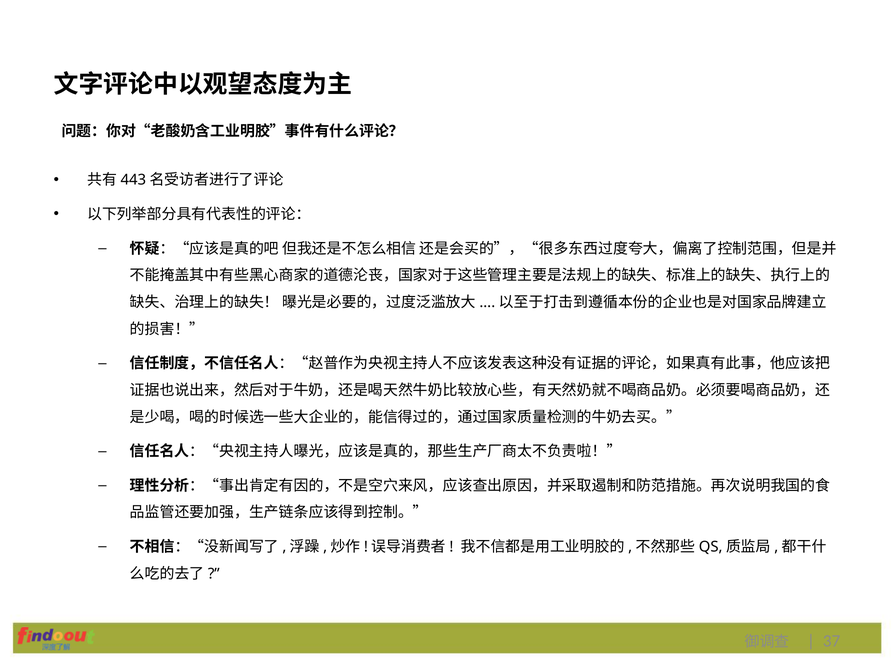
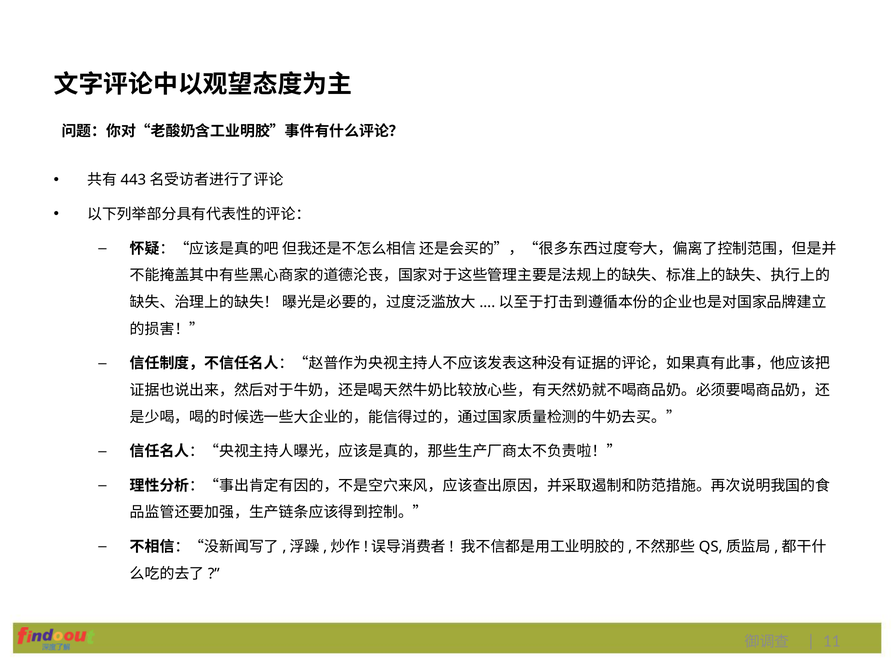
37: 37 -> 11
